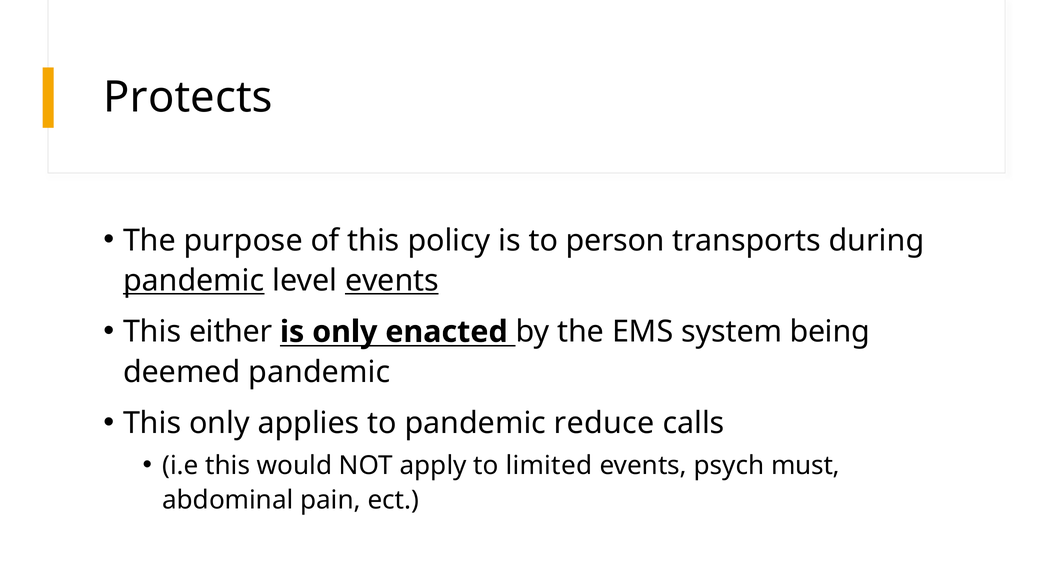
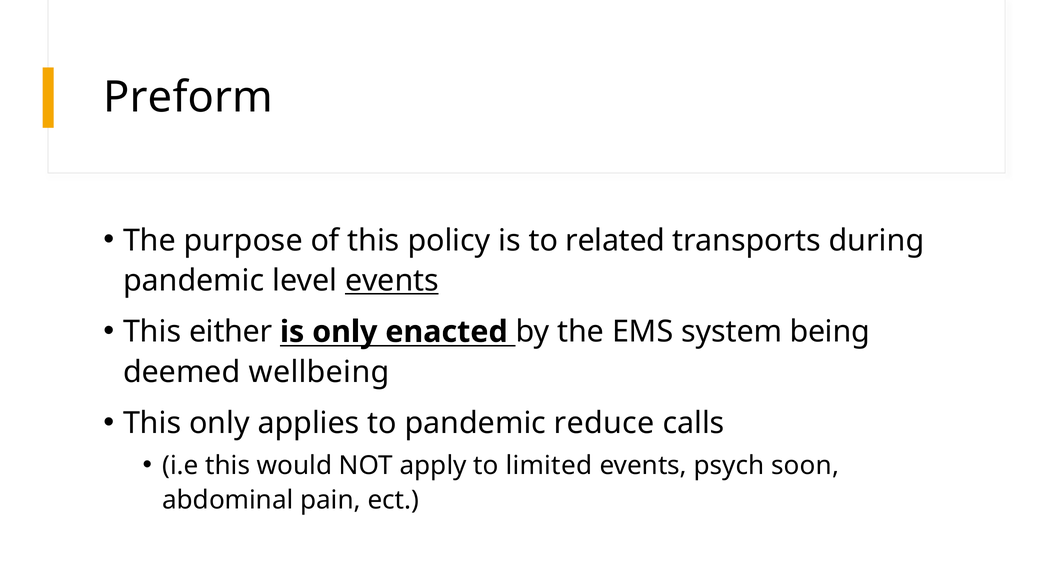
Protects: Protects -> Preform
person: person -> related
pandemic at (194, 281) underline: present -> none
deemed pandemic: pandemic -> wellbeing
must: must -> soon
